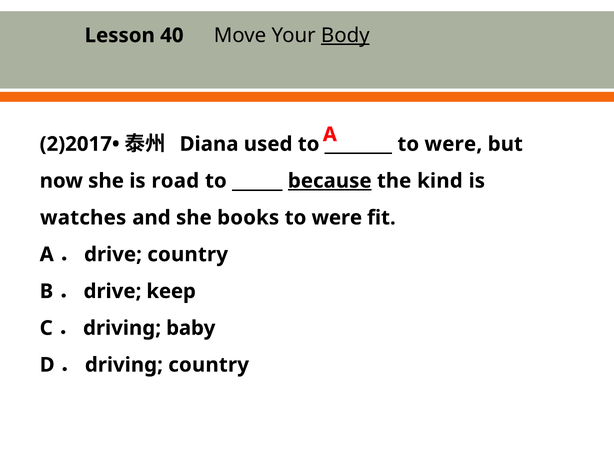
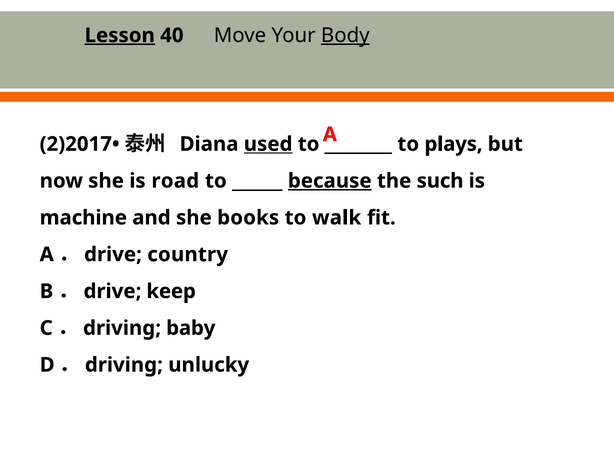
Lesson underline: none -> present
used underline: none -> present
were at (453, 144): were -> plays
kind: kind -> such
watches: watches -> machine
were at (337, 218): were -> walk
country at (209, 365): country -> unlucky
